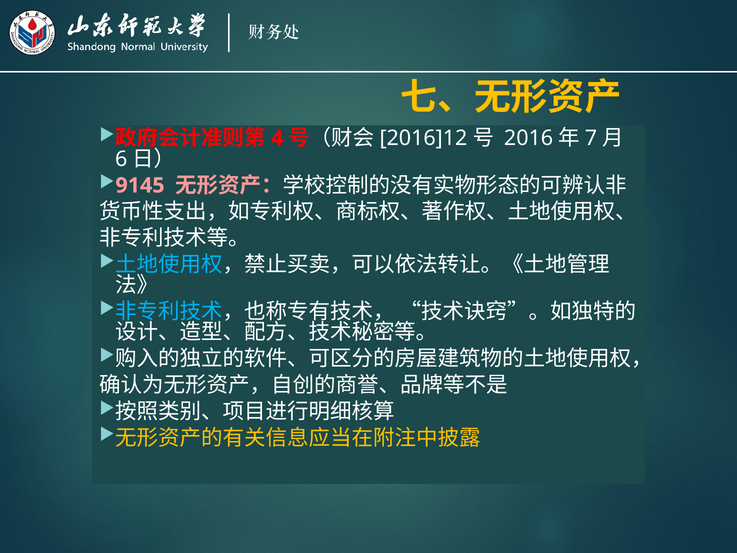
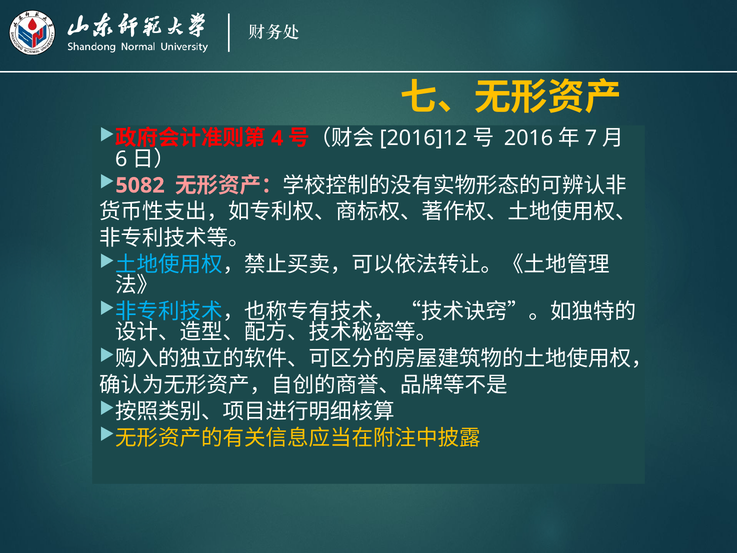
9145: 9145 -> 5082
